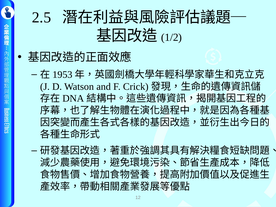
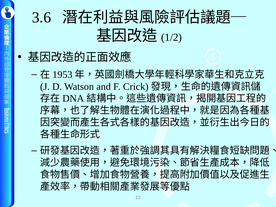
2.5: 2.5 -> 3.6
